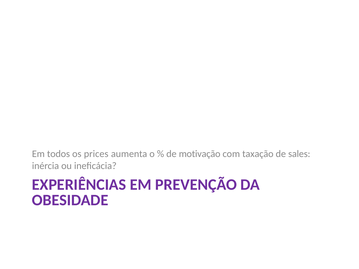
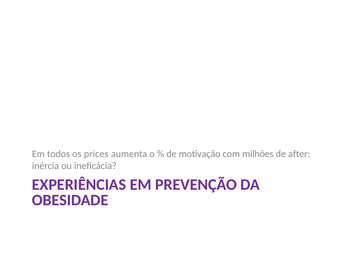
taxação: taxação -> milhões
sales: sales -> after
